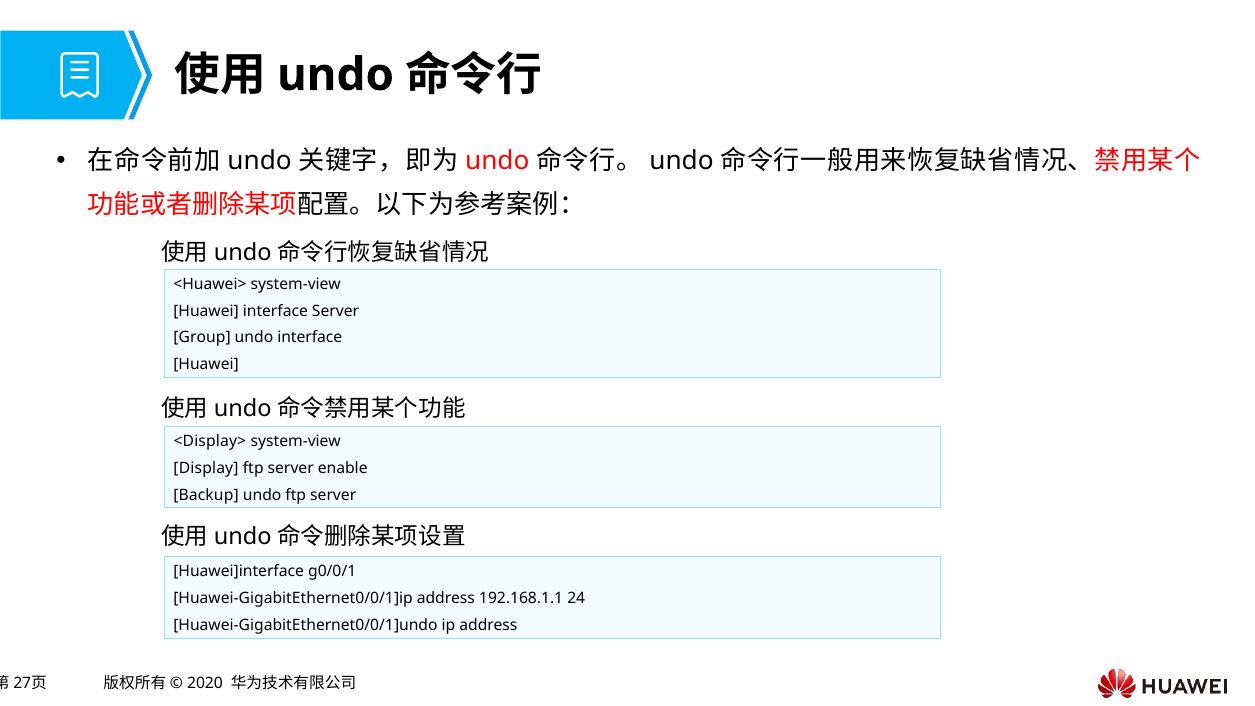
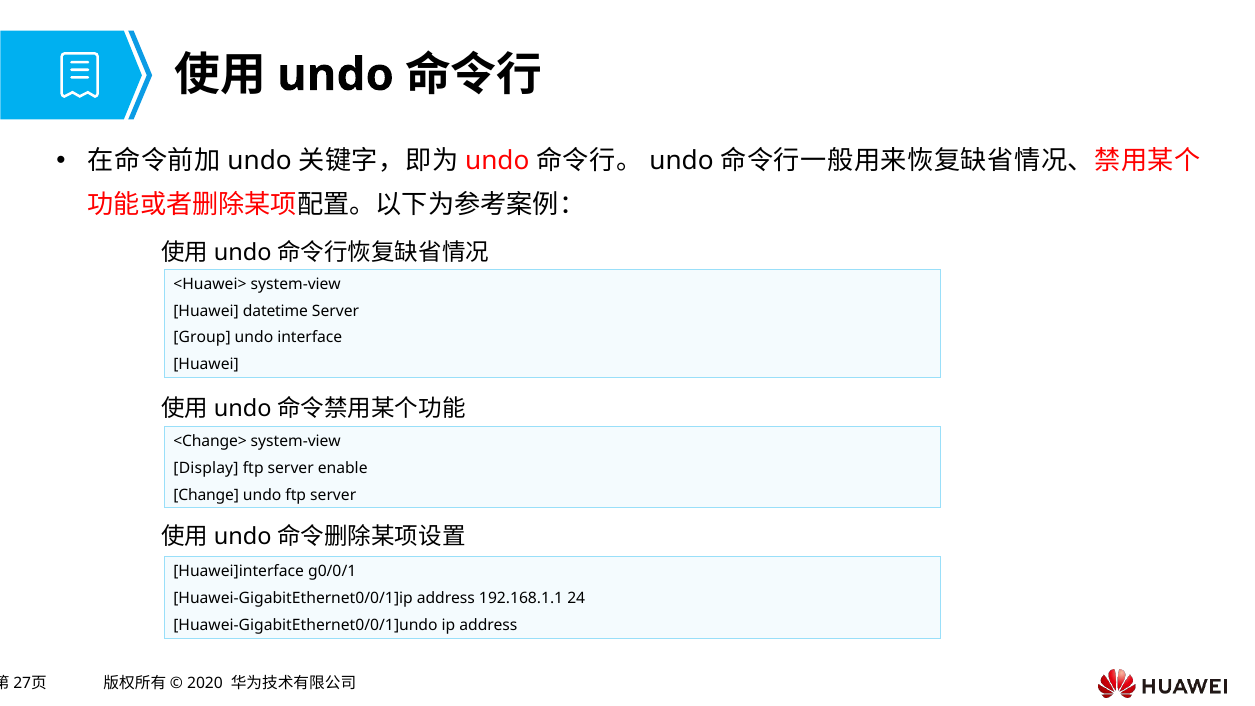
Huawei interface: interface -> datetime
<Display>: <Display> -> <Change>
Backup: Backup -> Change
